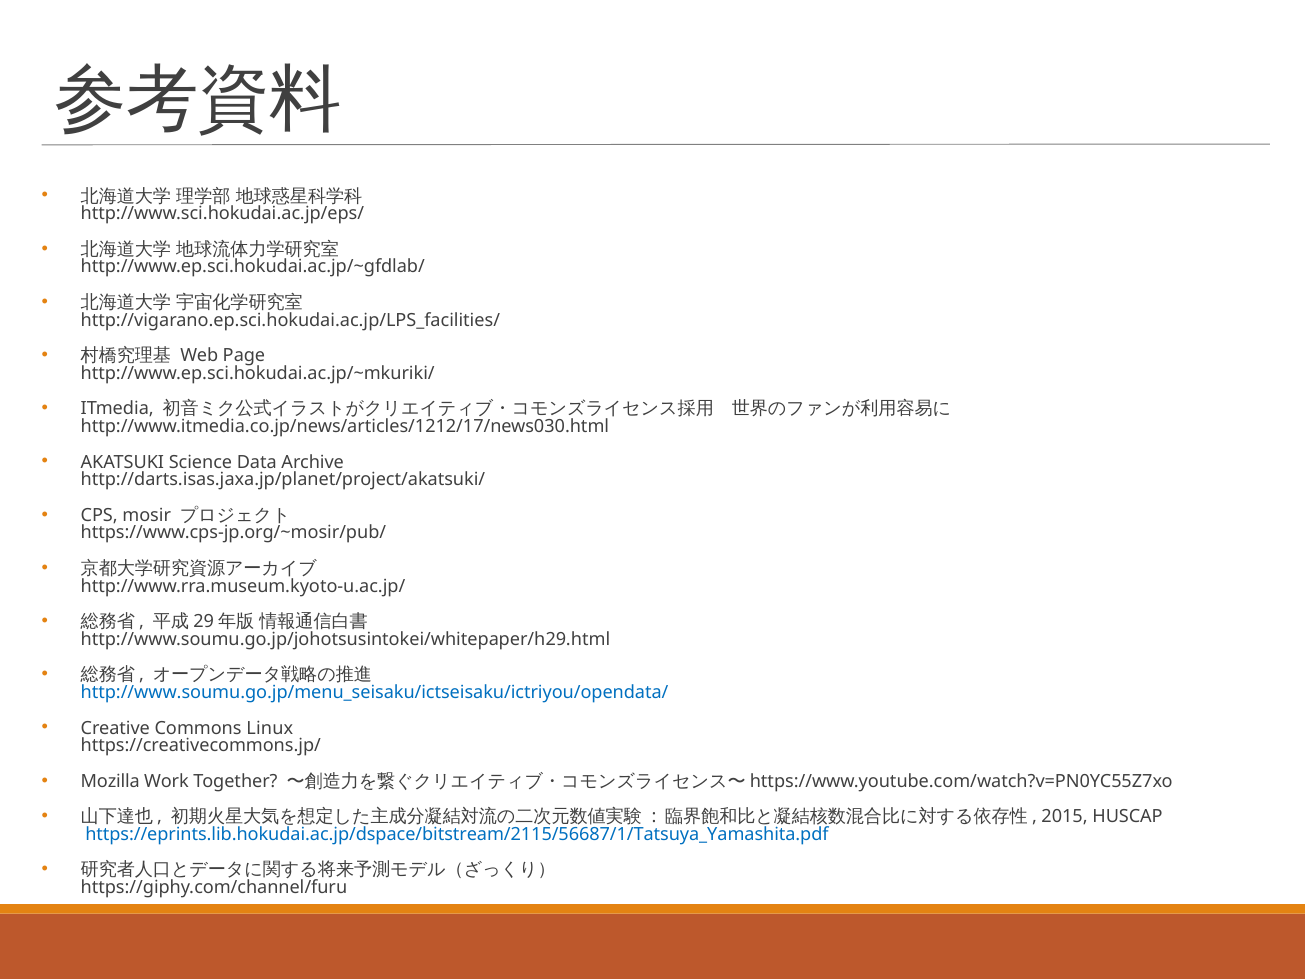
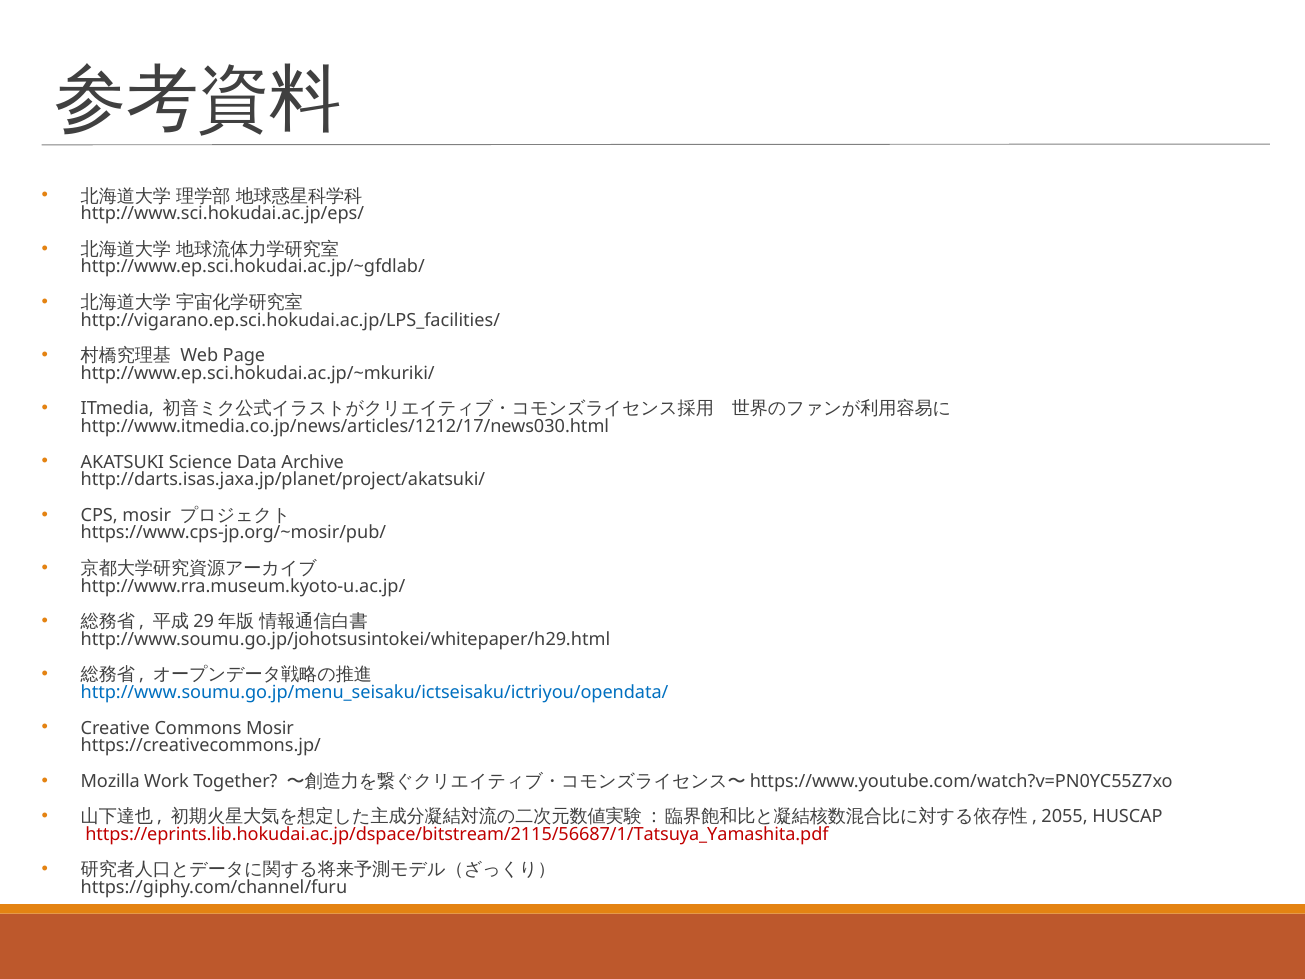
Commons Linux: Linux -> Mosir
2015: 2015 -> 2055
https://eprints.lib.hokudai.ac.jp/dspace/bitstream/2115/56687/1/Tatsuya_Yamashita.pdf colour: blue -> red
